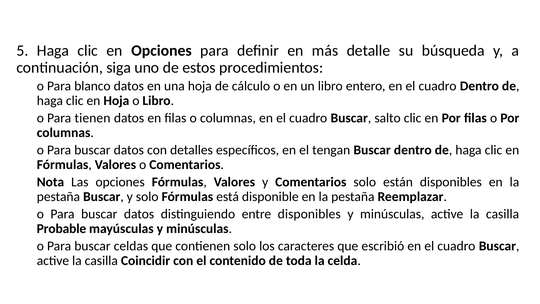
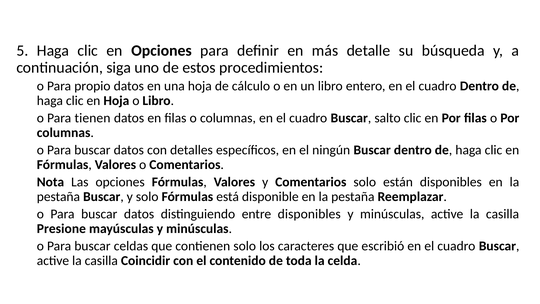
blanco: blanco -> propio
tengan: tengan -> ningún
Probable: Probable -> Presione
